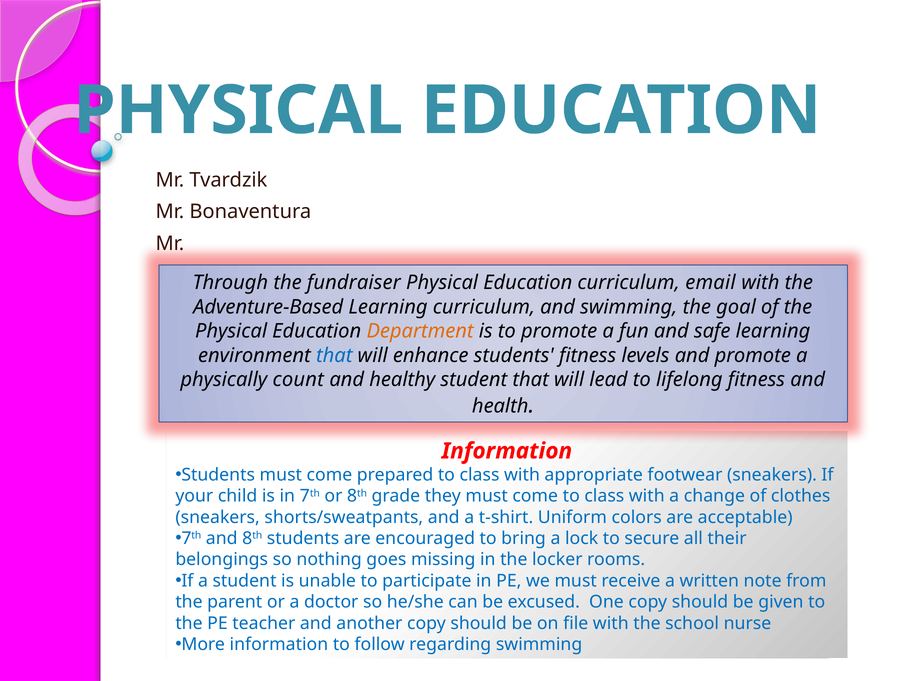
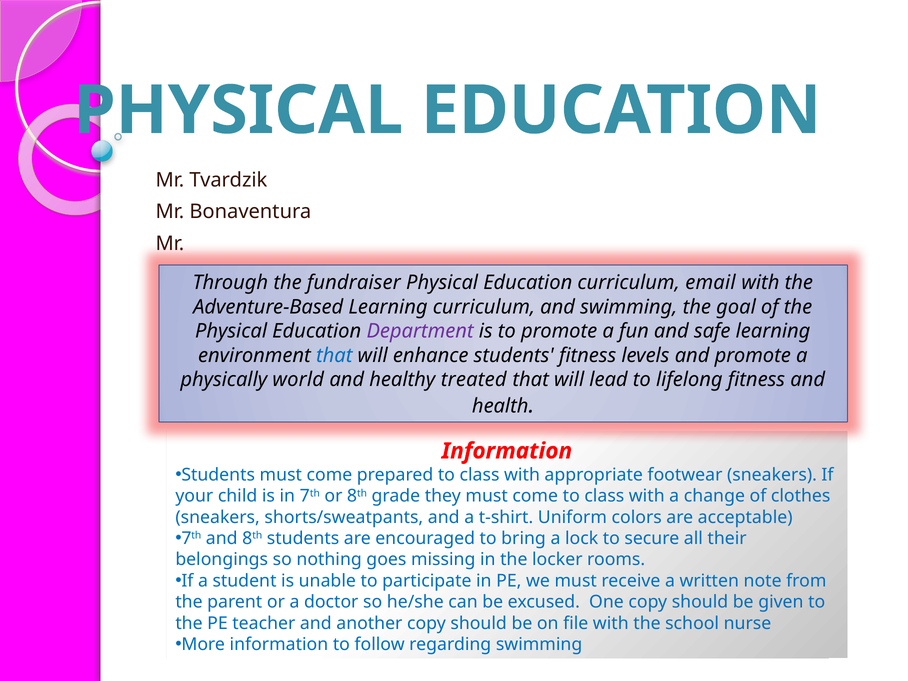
Department colour: orange -> purple
count: count -> world
healthy student: student -> treated
